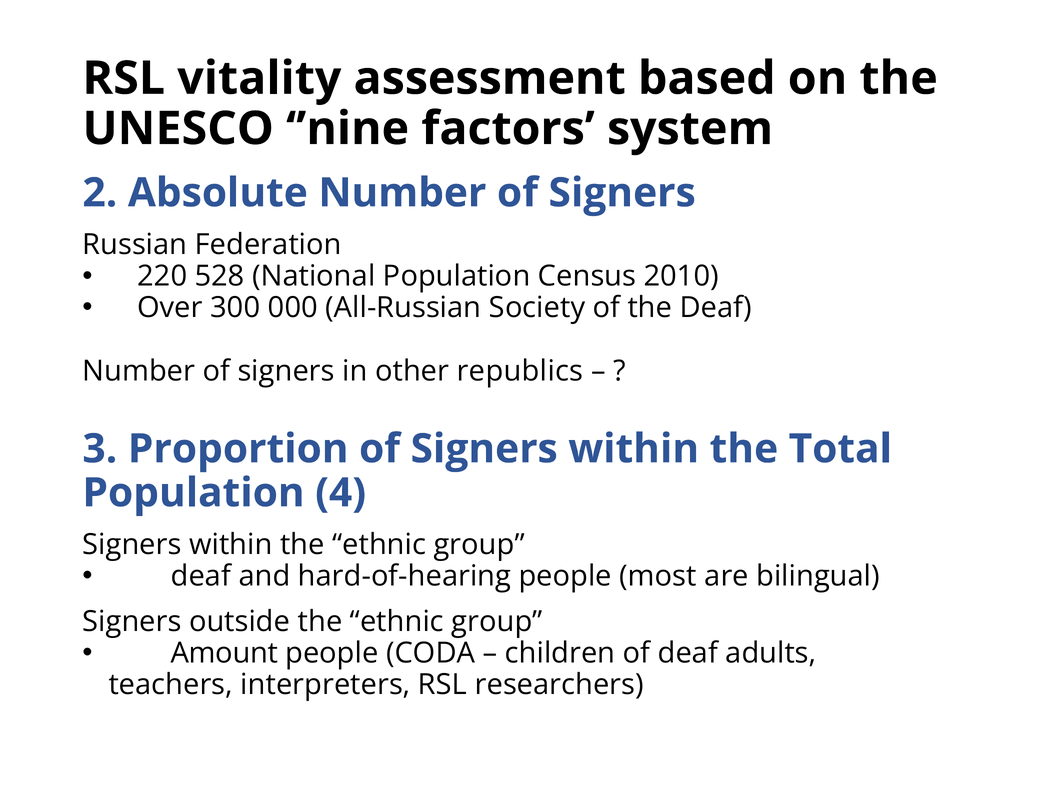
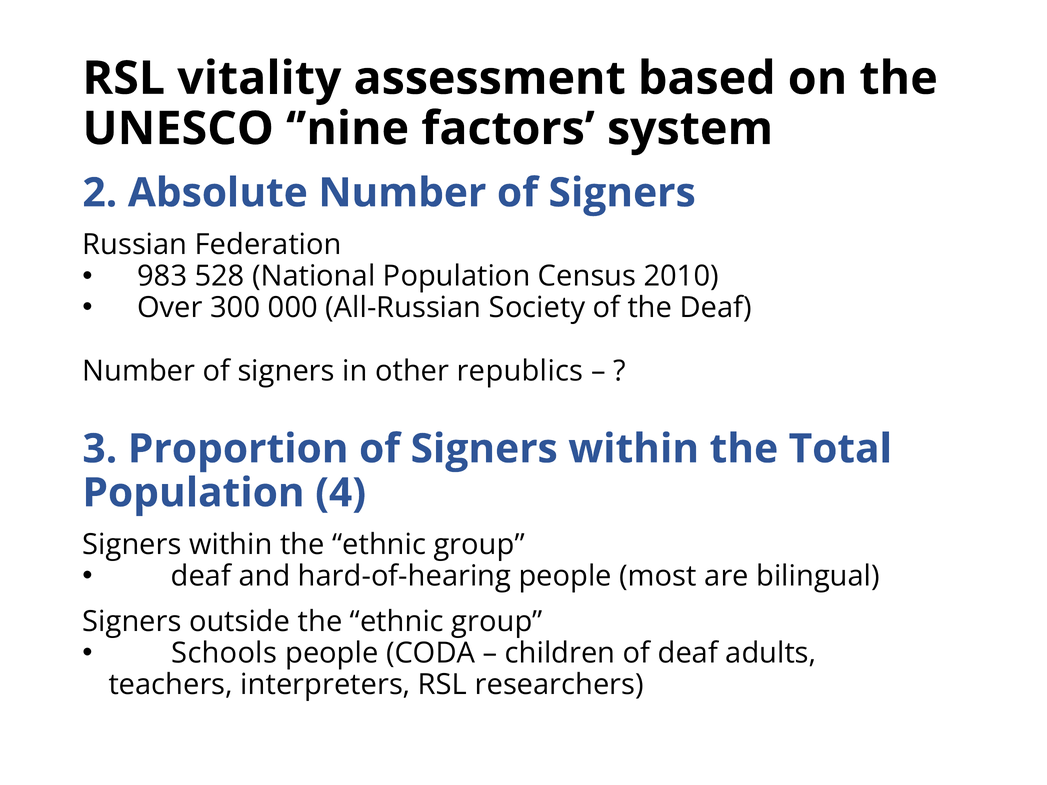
220: 220 -> 983
Amount: Amount -> Schools
